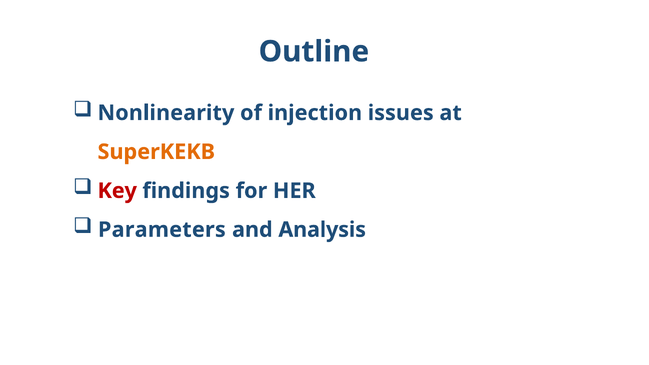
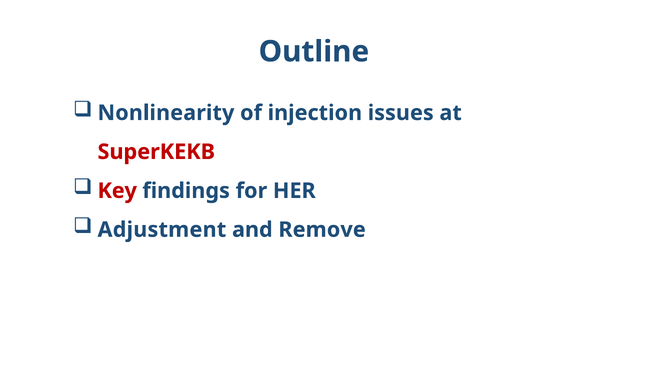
SuperKEKB colour: orange -> red
Parameters: Parameters -> Adjustment
Analysis: Analysis -> Remove
